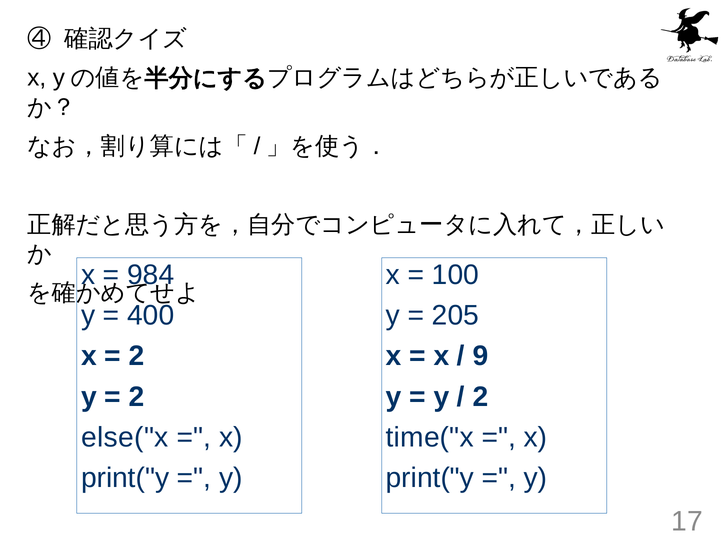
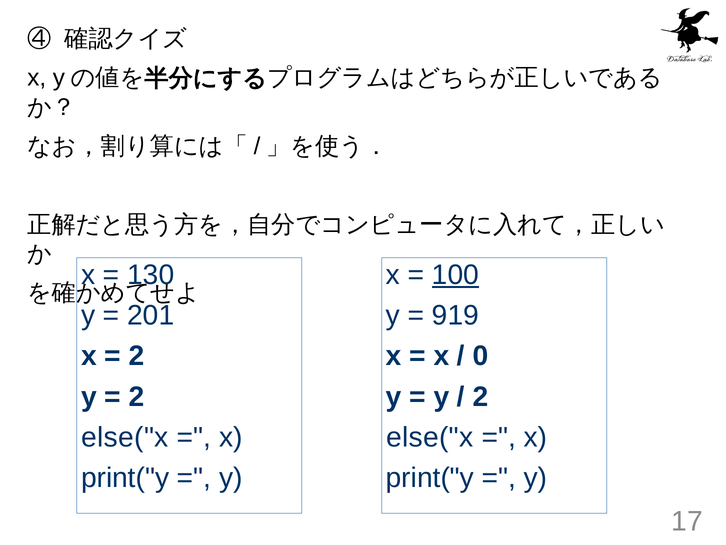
984: 984 -> 130
100 underline: none -> present
400: 400 -> 201
205: 205 -> 919
9: 9 -> 0
time("x at (430, 437): time("x -> else("x
